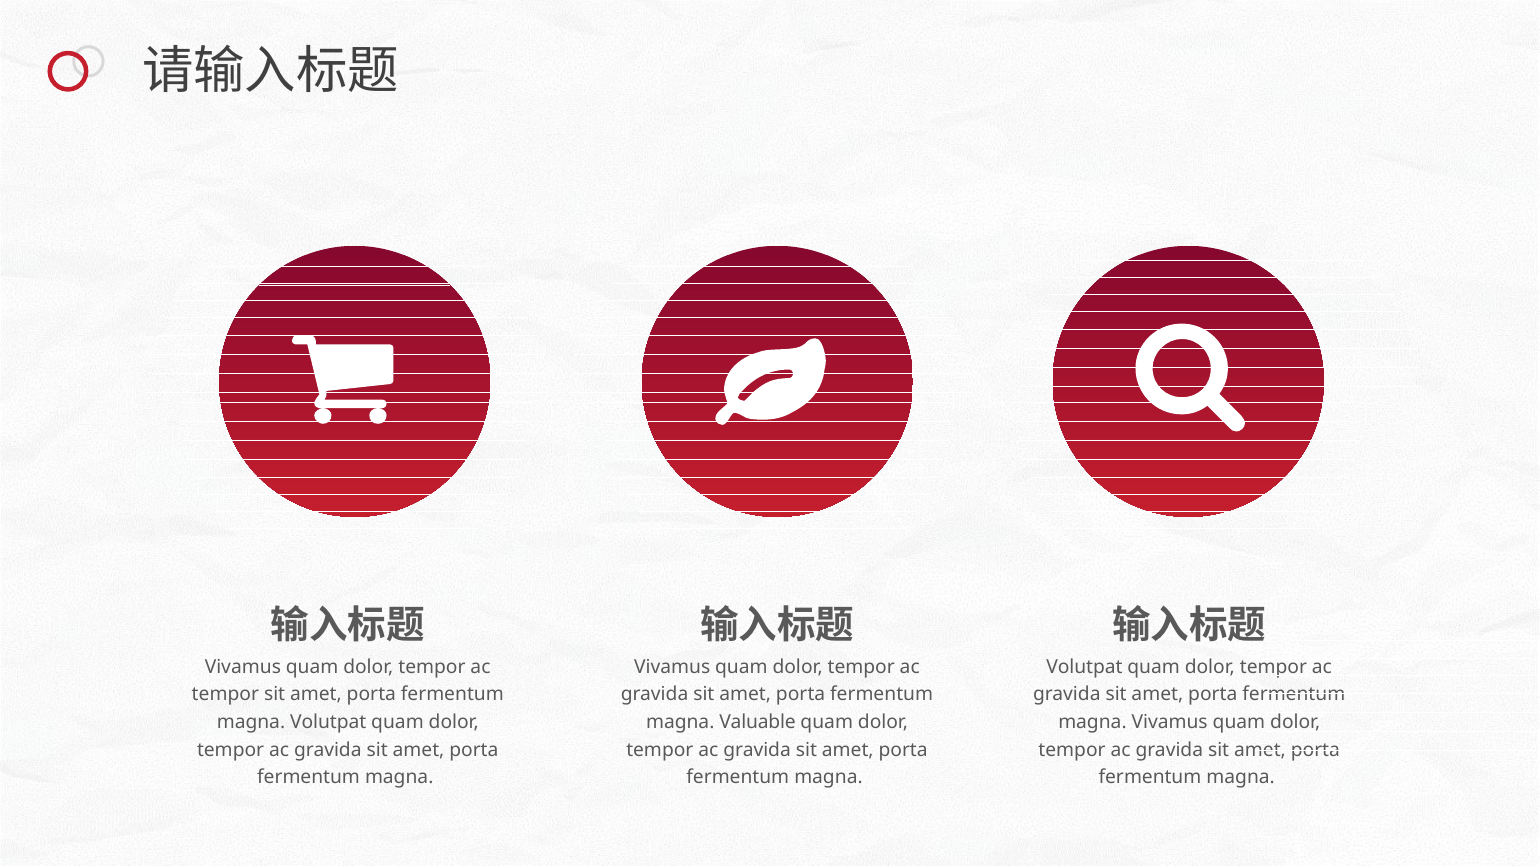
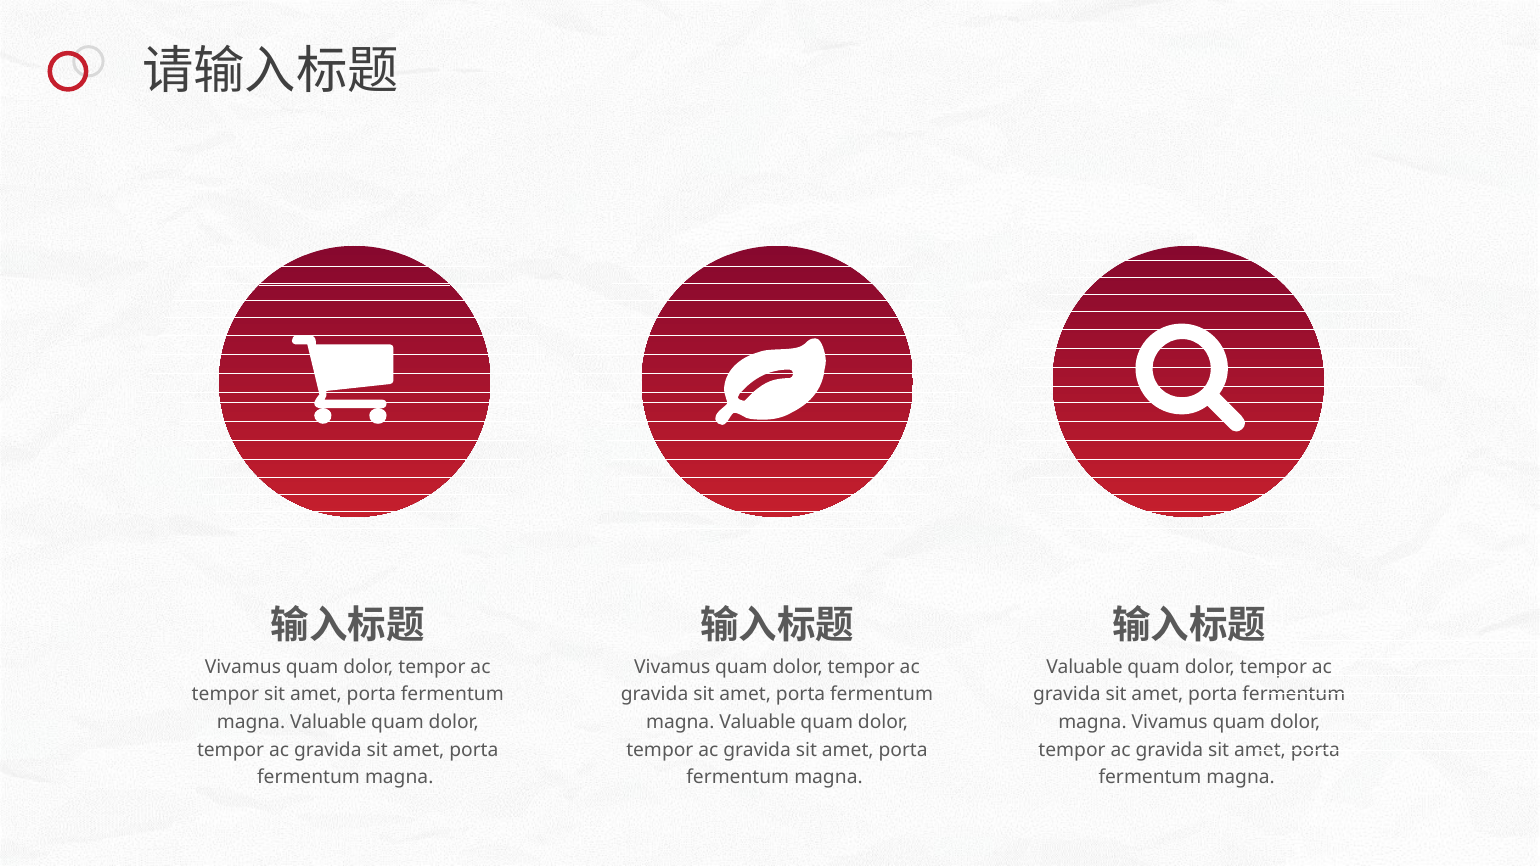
Volutpat at (1084, 667): Volutpat -> Valuable
Volutpat at (328, 722): Volutpat -> Valuable
